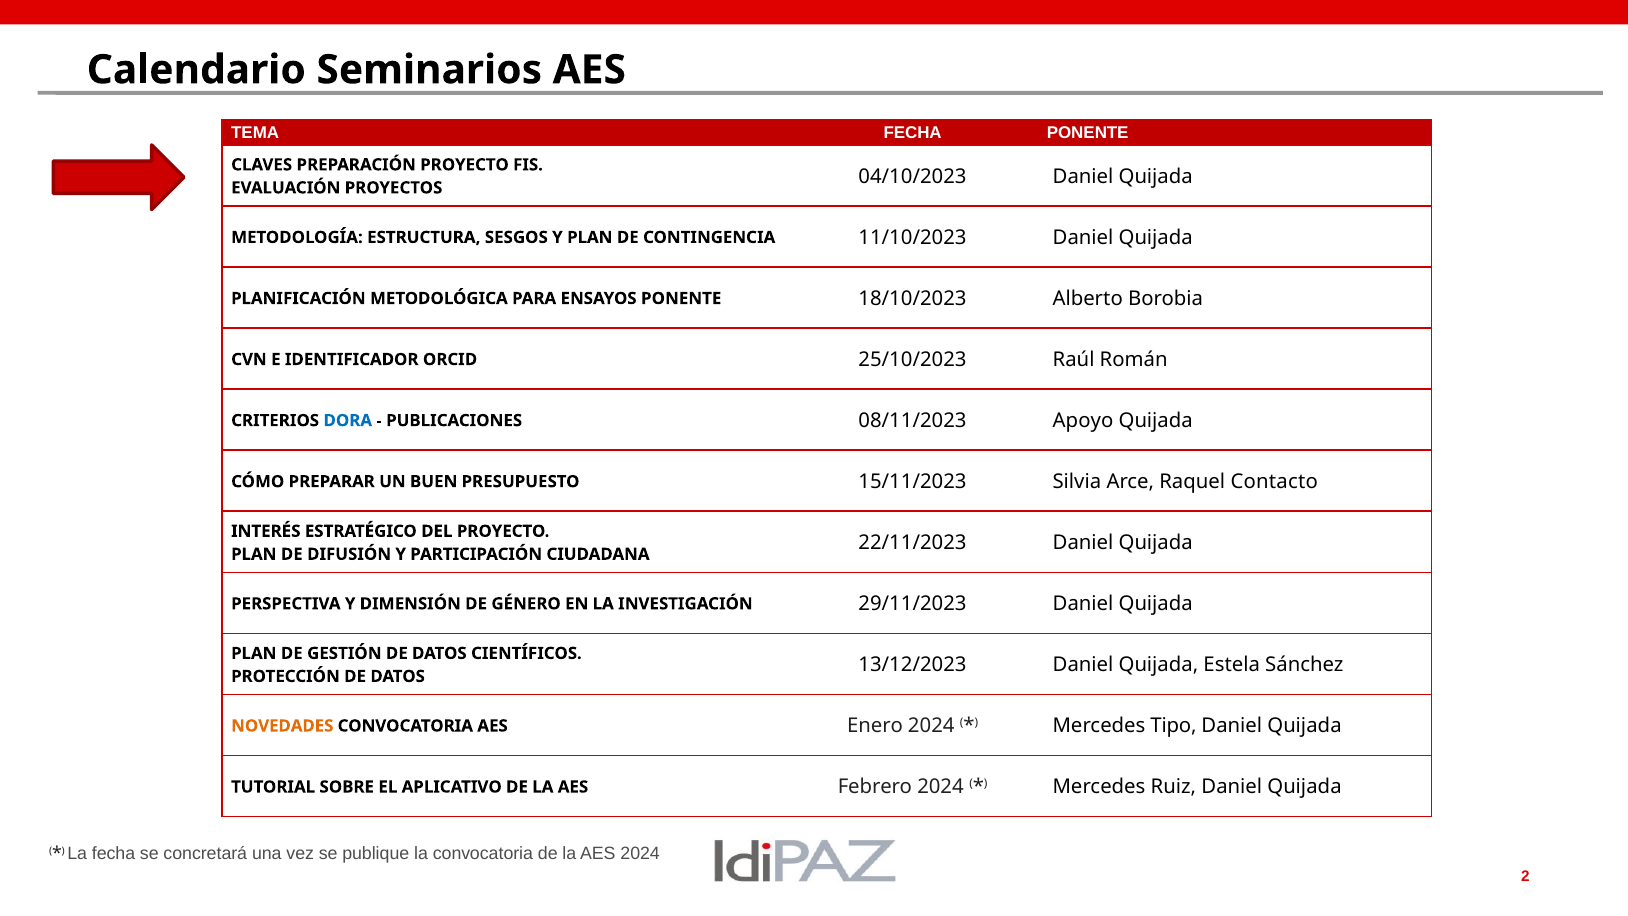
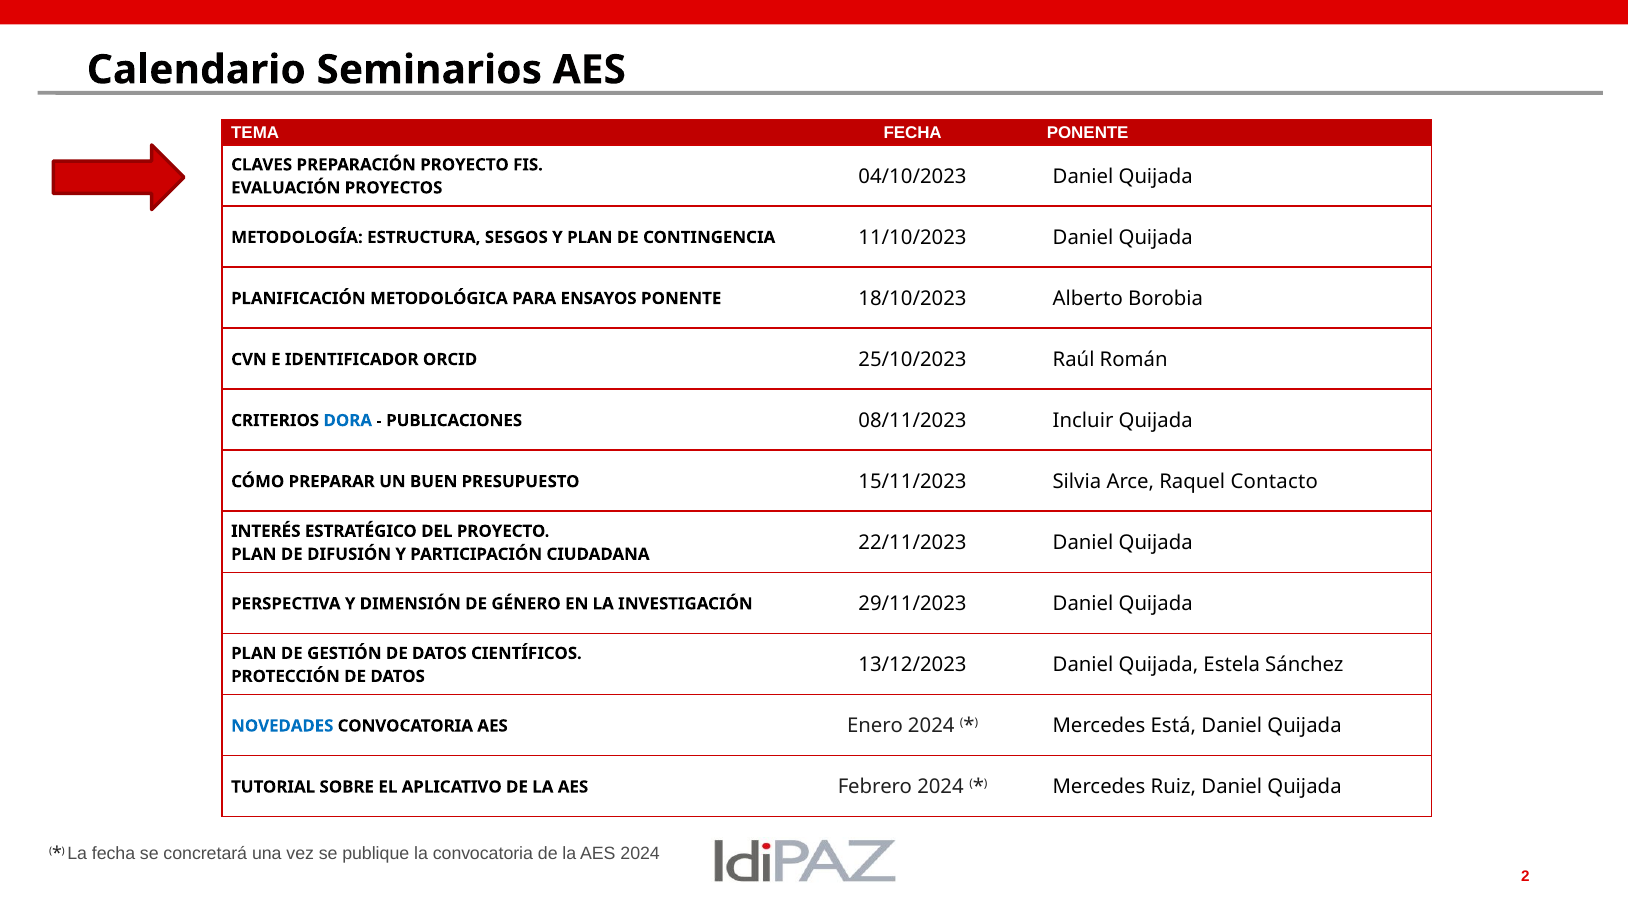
Apoyo: Apoyo -> Incluir
NOVEDADES colour: orange -> blue
Tipo: Tipo -> Está
